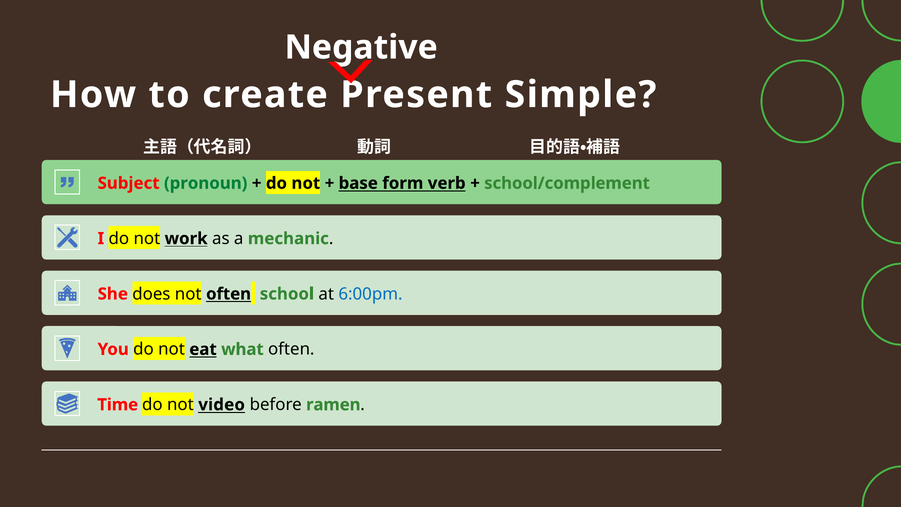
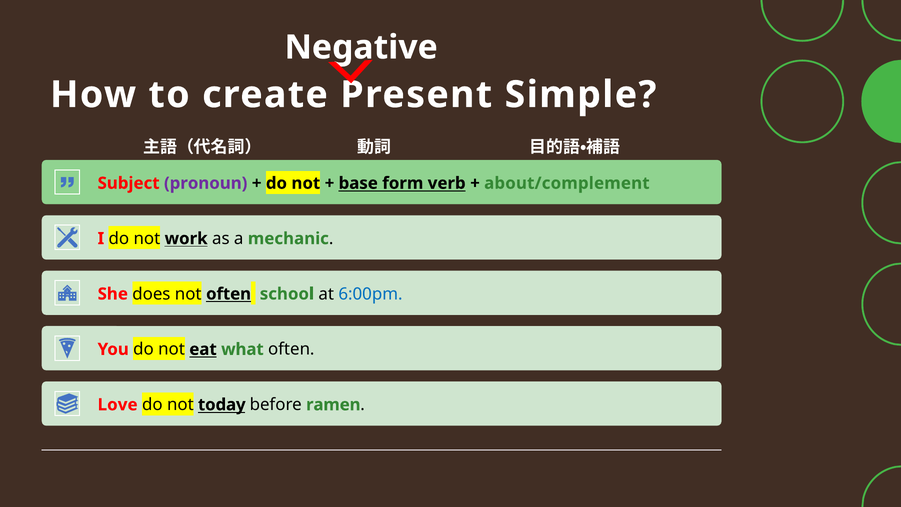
pronoun colour: green -> purple
school/complement: school/complement -> about/complement
Time: Time -> Love
video: video -> today
